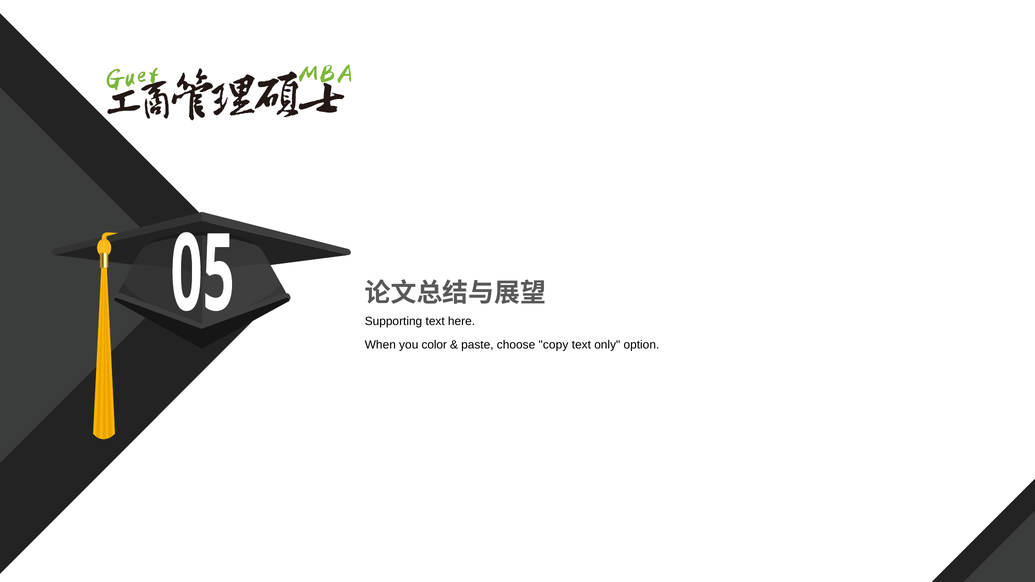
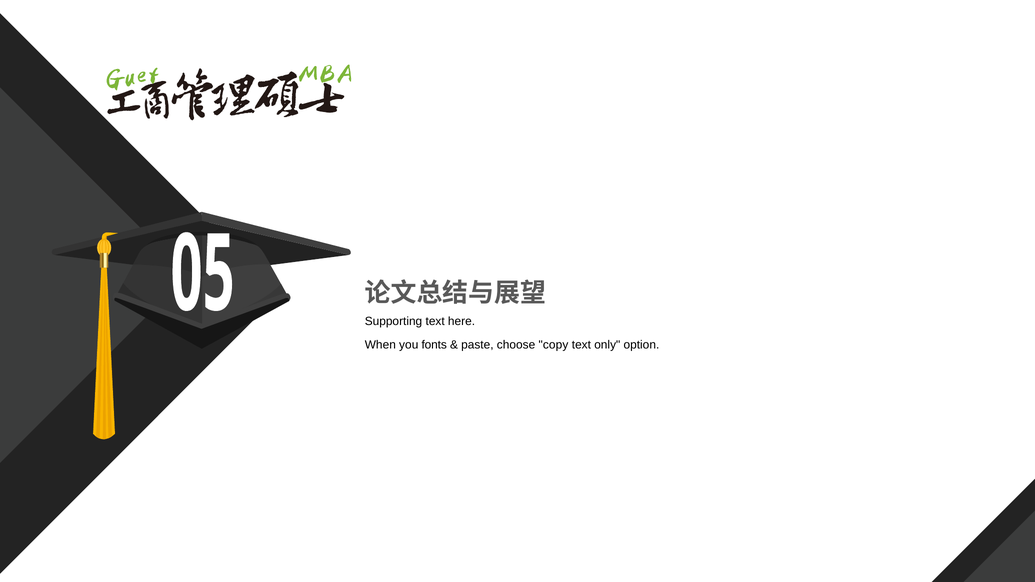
color: color -> fonts
